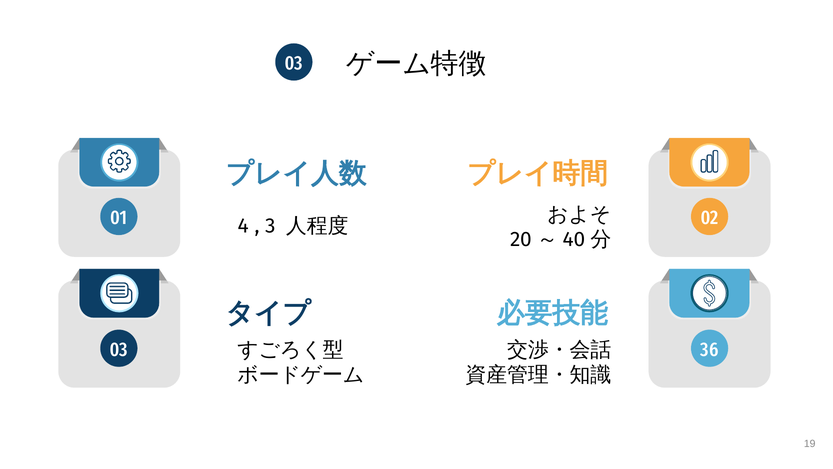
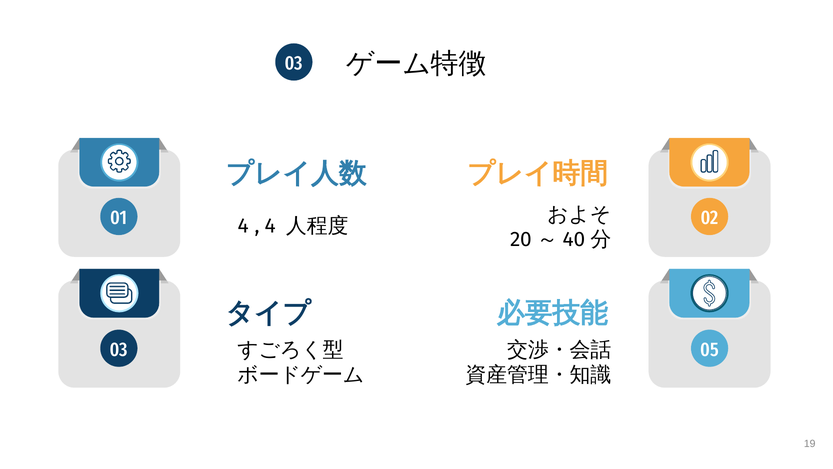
3 at (270, 226): 3 -> 4
36: 36 -> 05
